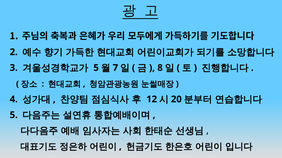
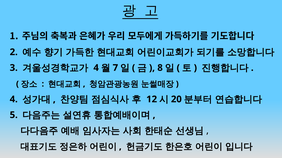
5 at (96, 68): 5 -> 4
